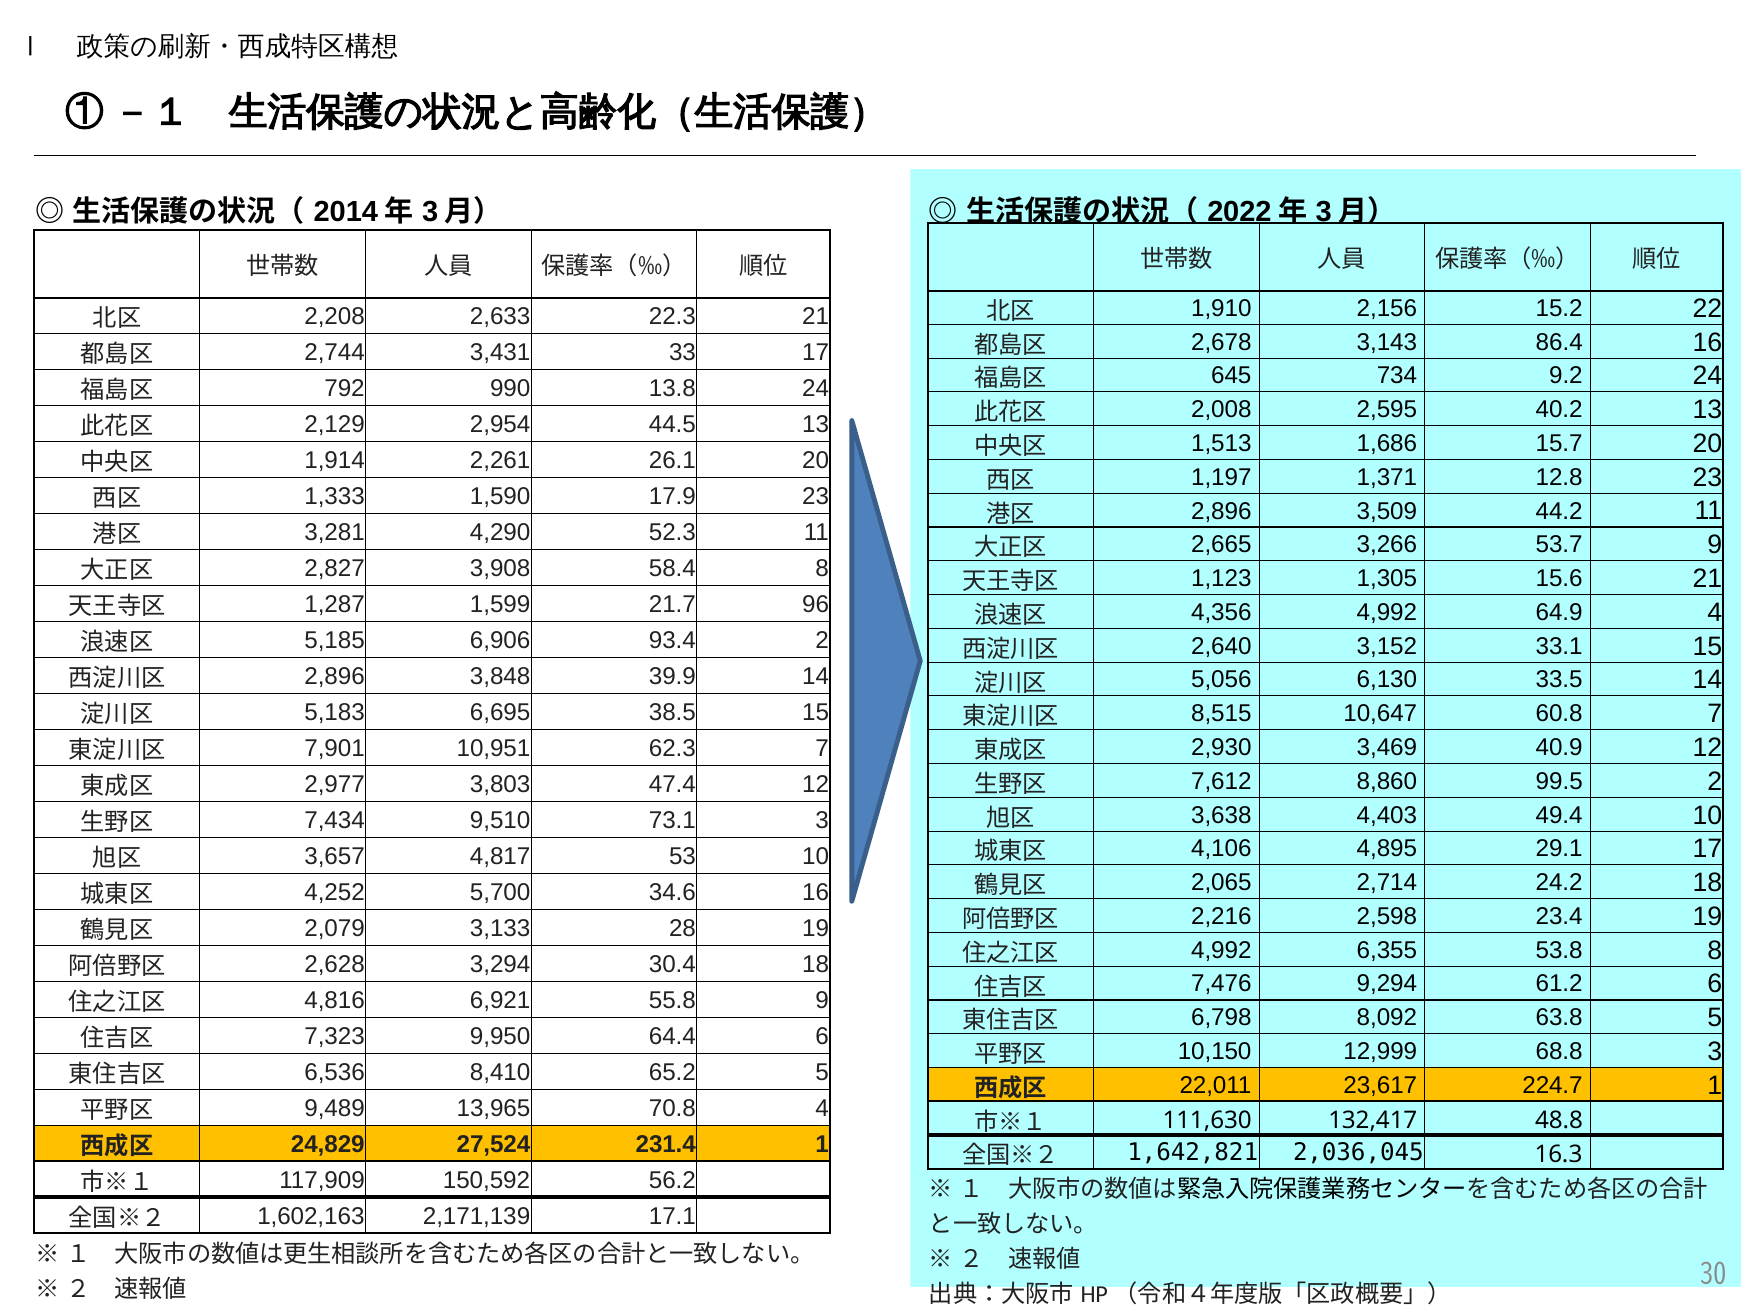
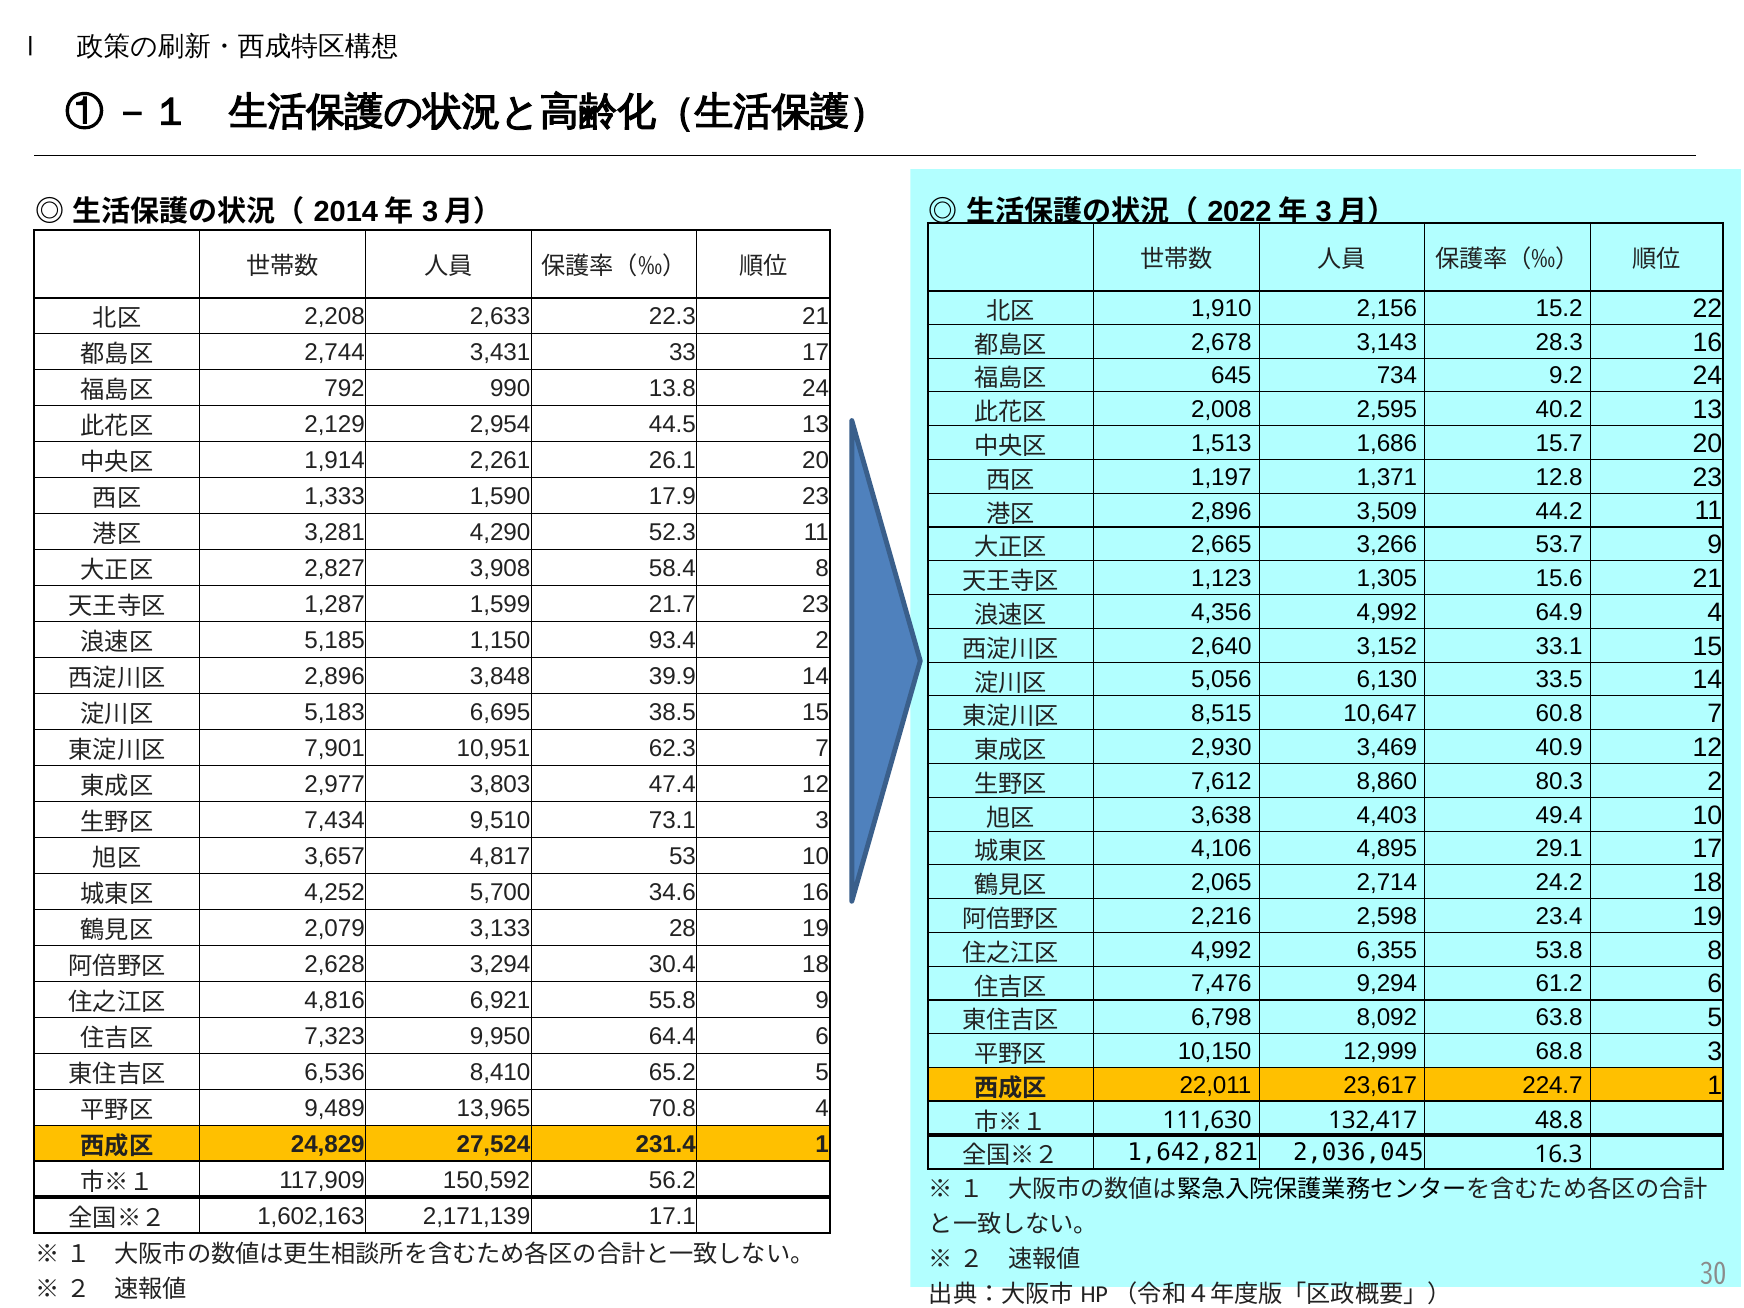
86.4: 86.4 -> 28.3
21.7 96: 96 -> 23
6,906: 6,906 -> 1,150
99.5: 99.5 -> 80.3
